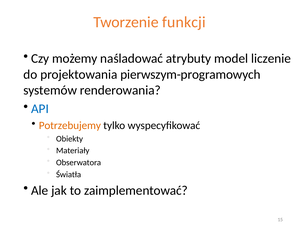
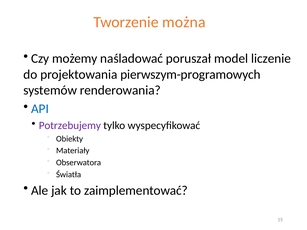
funkcji: funkcji -> można
atrybuty: atrybuty -> poruszał
Potrzebujemy colour: orange -> purple
